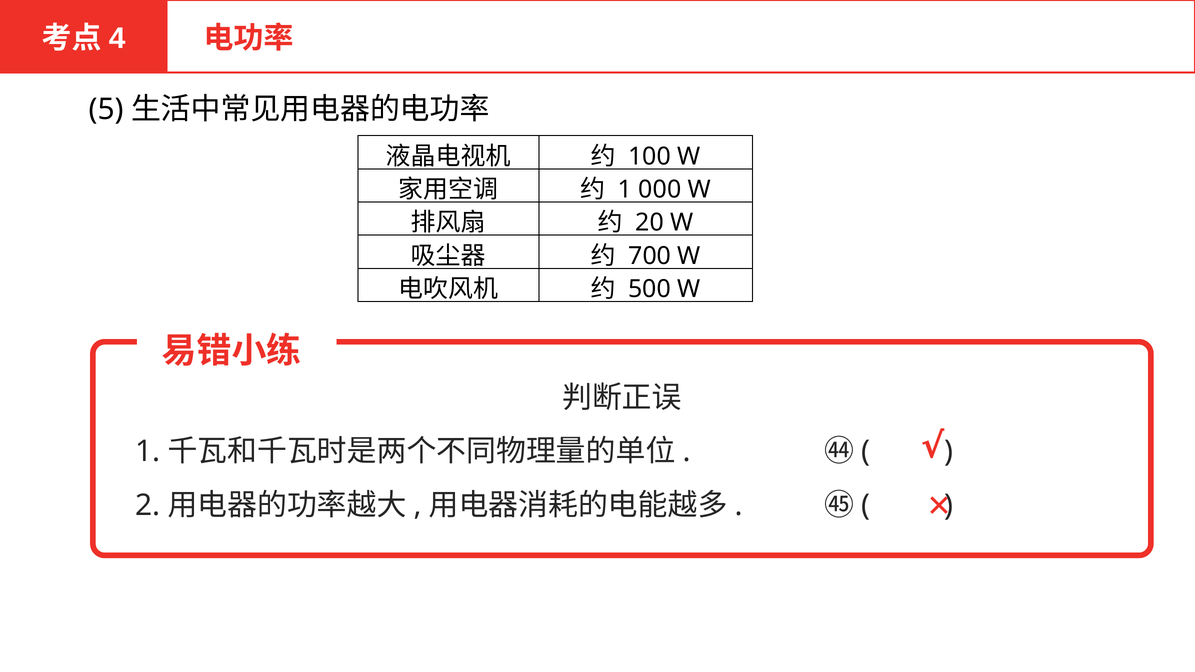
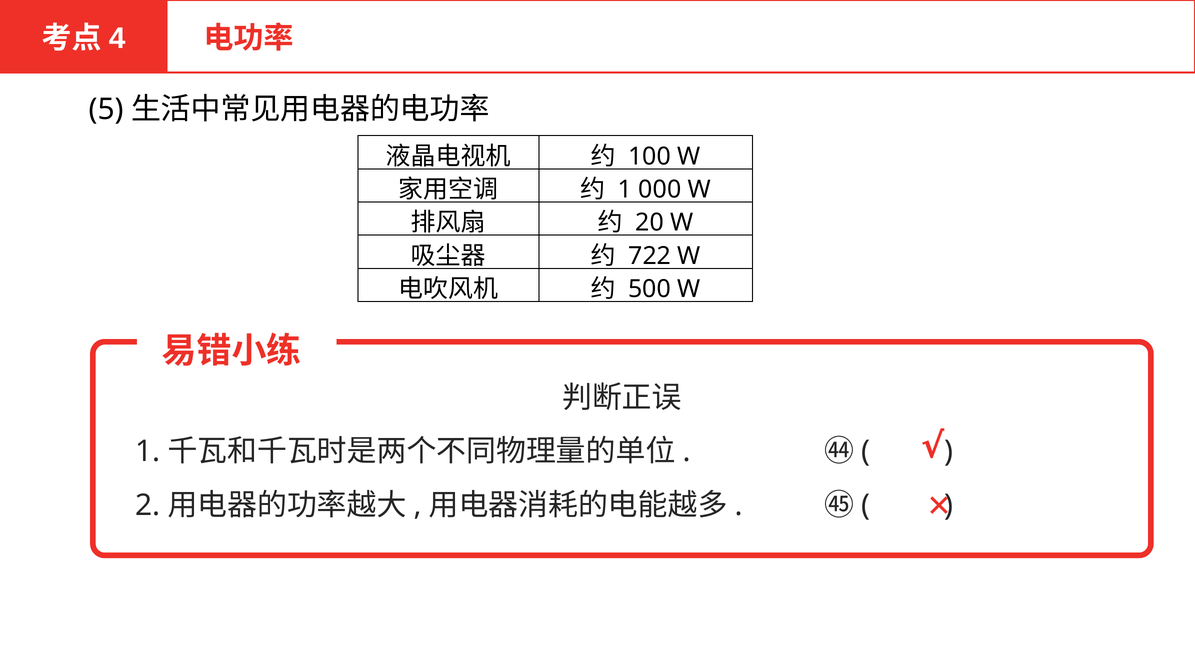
700: 700 -> 722
